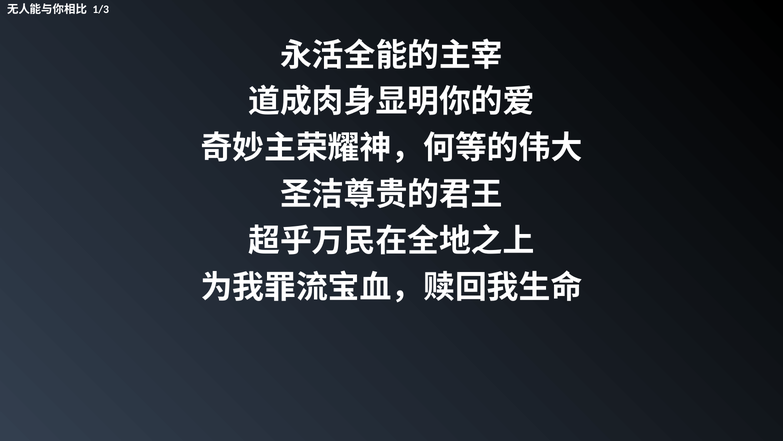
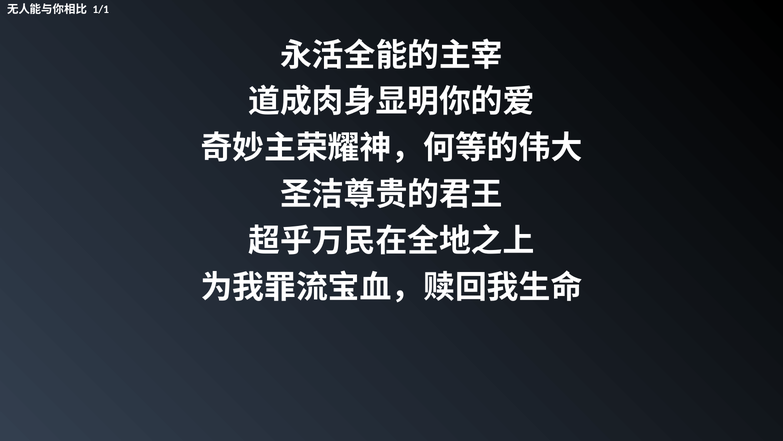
1/3: 1/3 -> 1/1
